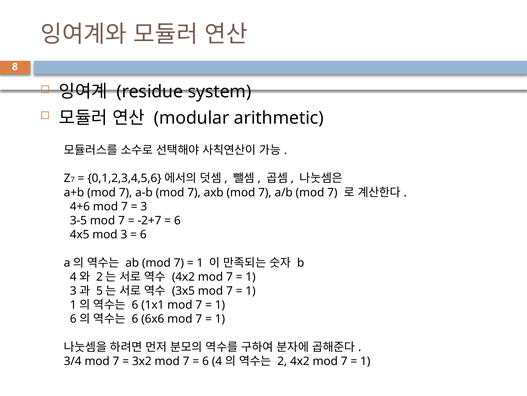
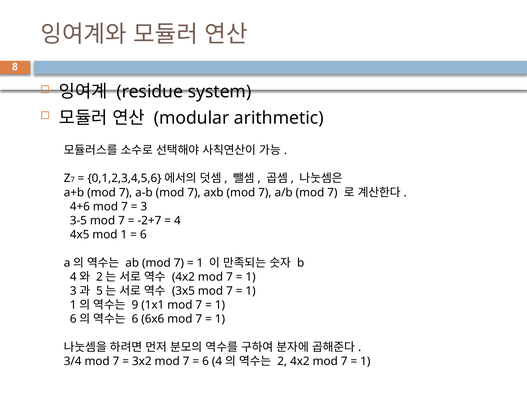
6 at (177, 220): 6 -> 4
mod 3: 3 -> 1
6 at (135, 304): 6 -> 9
